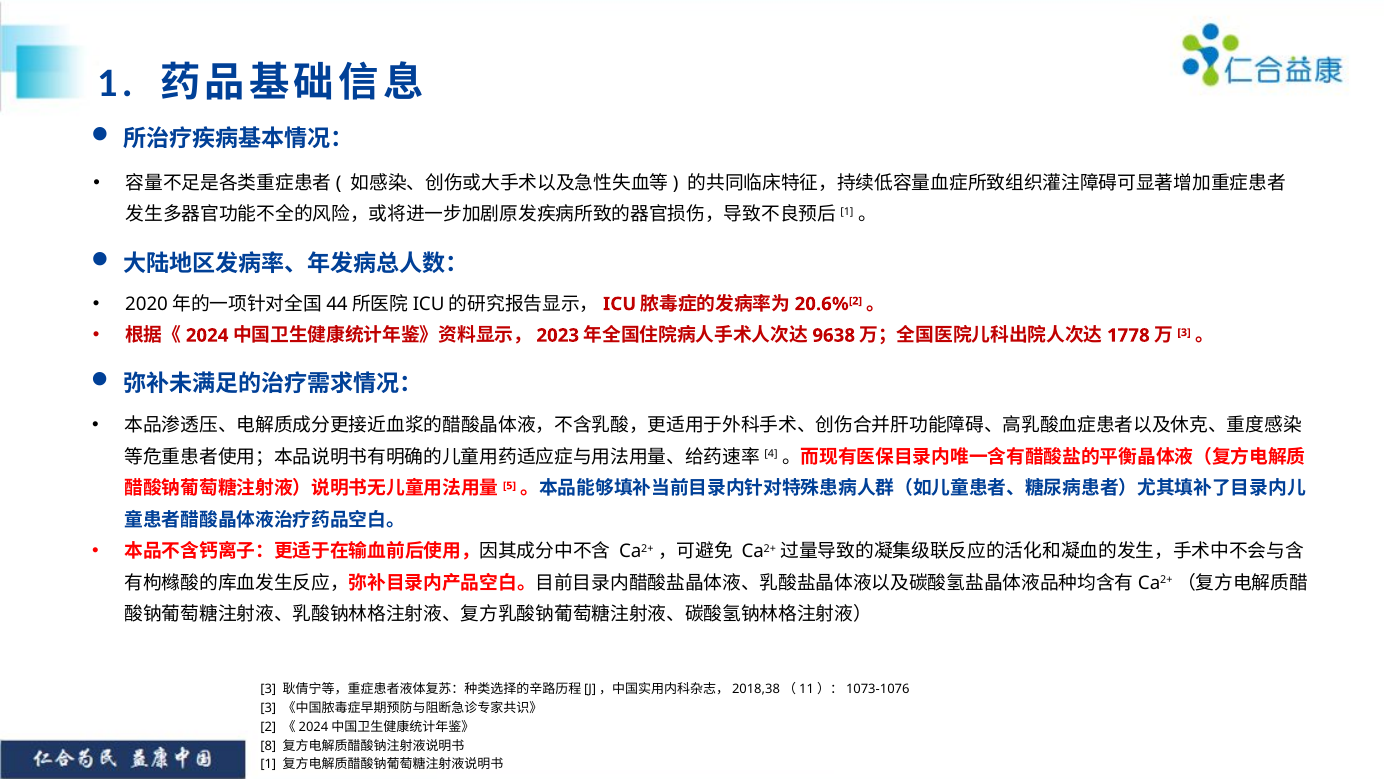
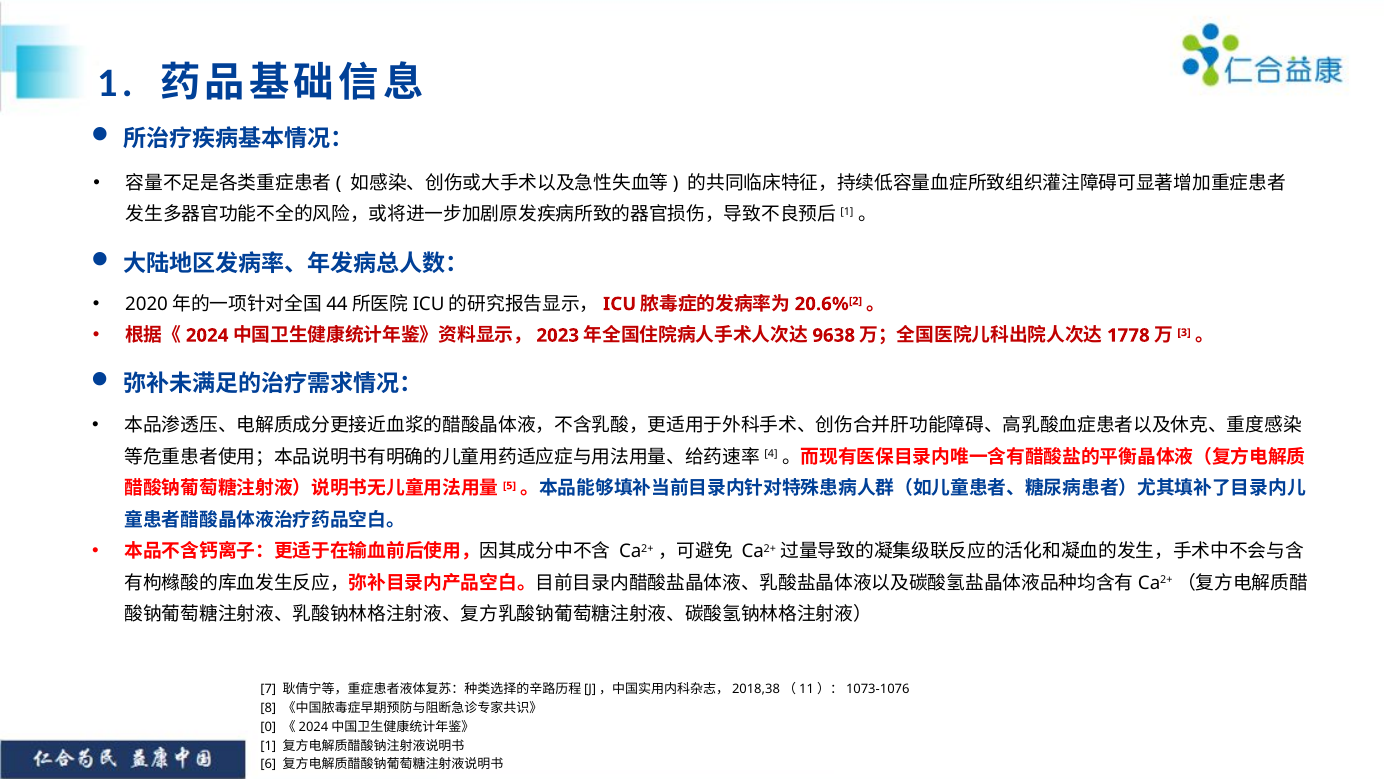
3 at (268, 689): 3 -> 7
3 at (268, 708): 3 -> 8
2: 2 -> 0
8 at (268, 745): 8 -> 1
1 at (268, 764): 1 -> 6
